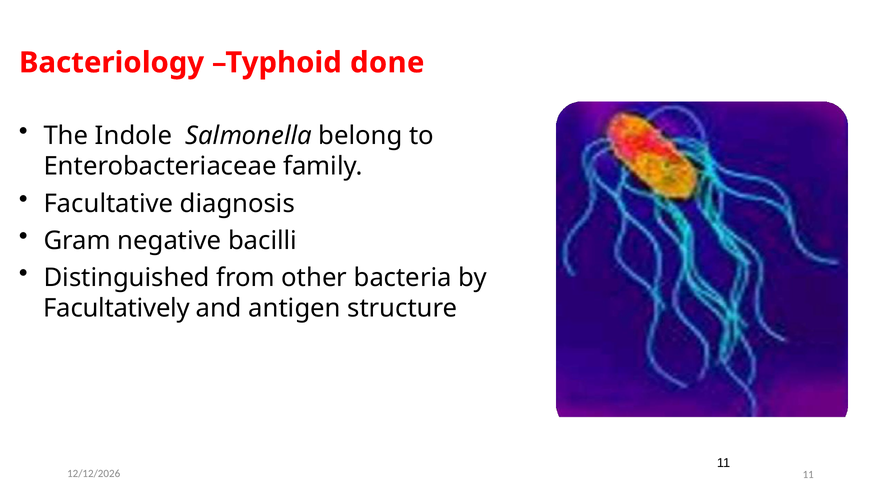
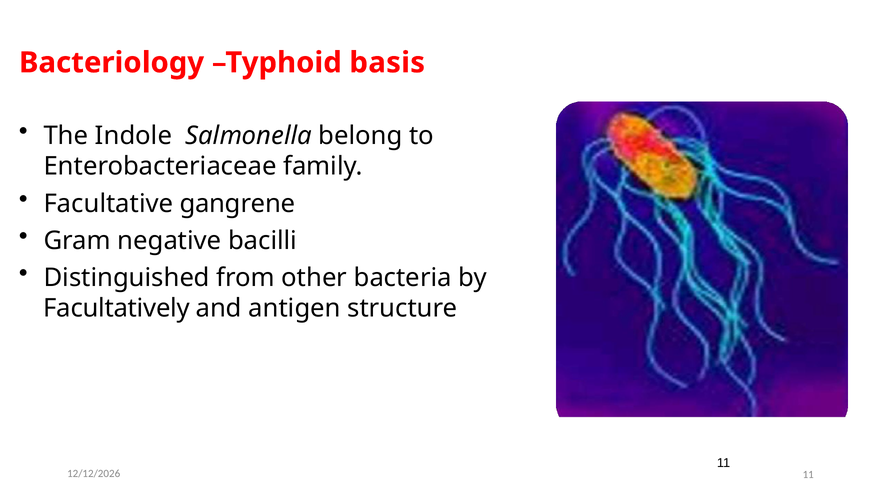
done: done -> basis
diagnosis: diagnosis -> gangrene
